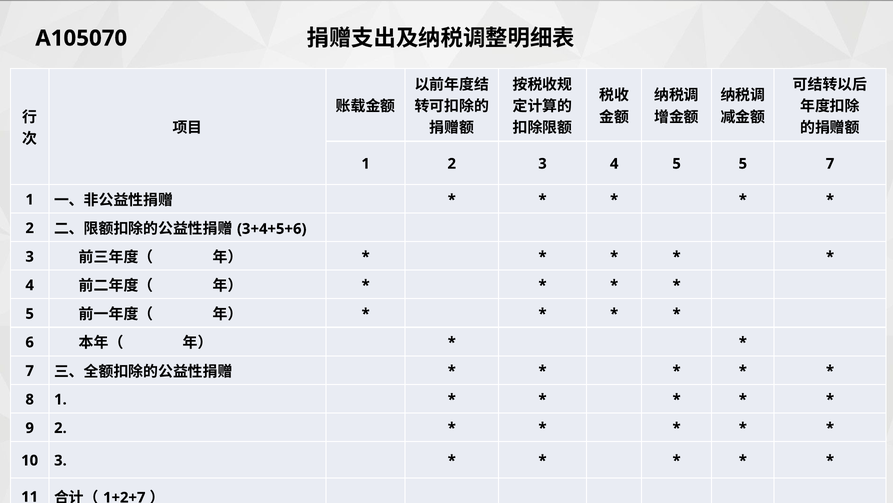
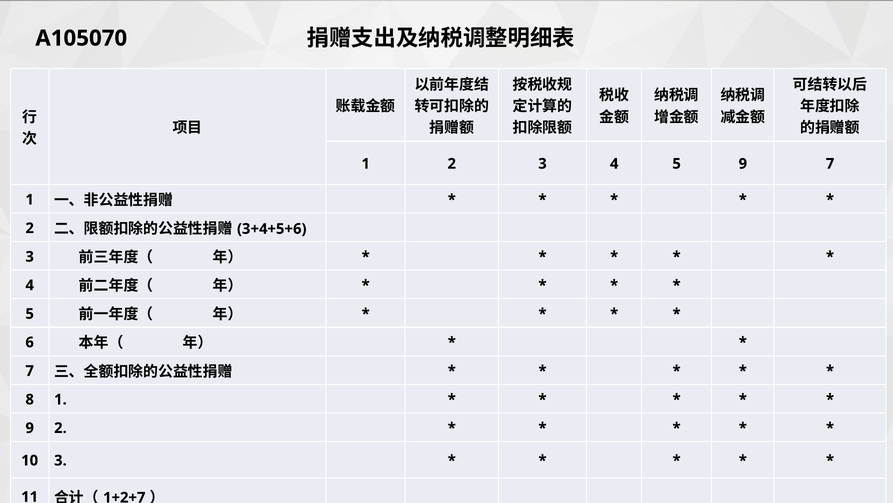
5 5: 5 -> 9
